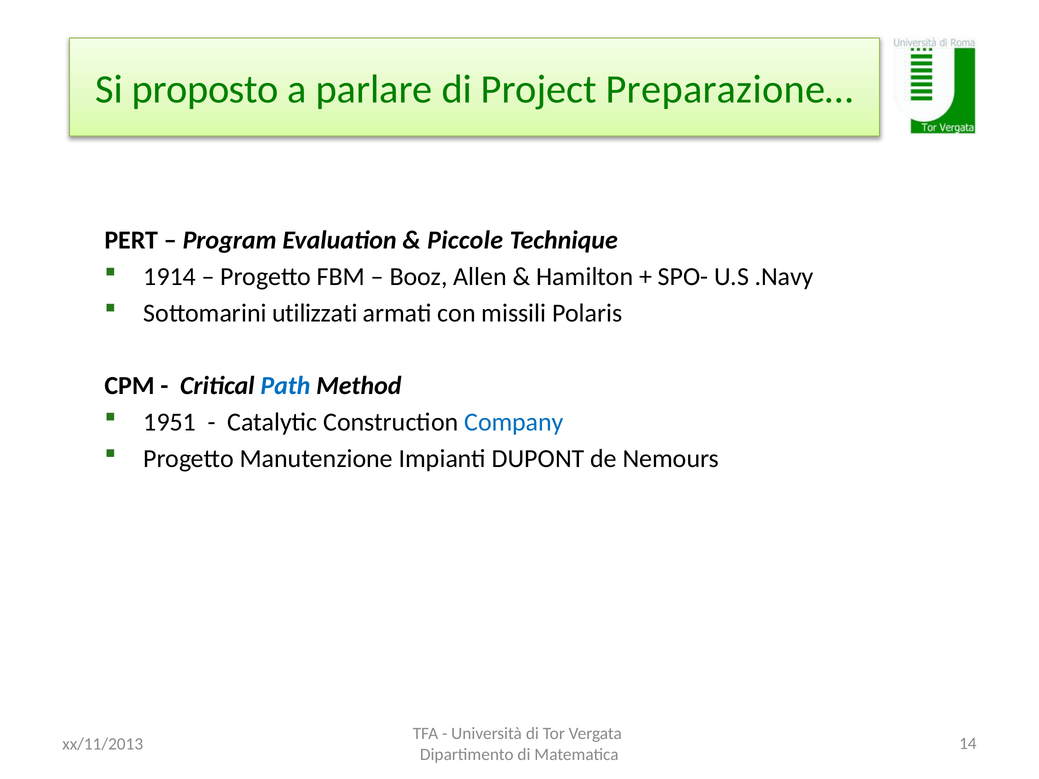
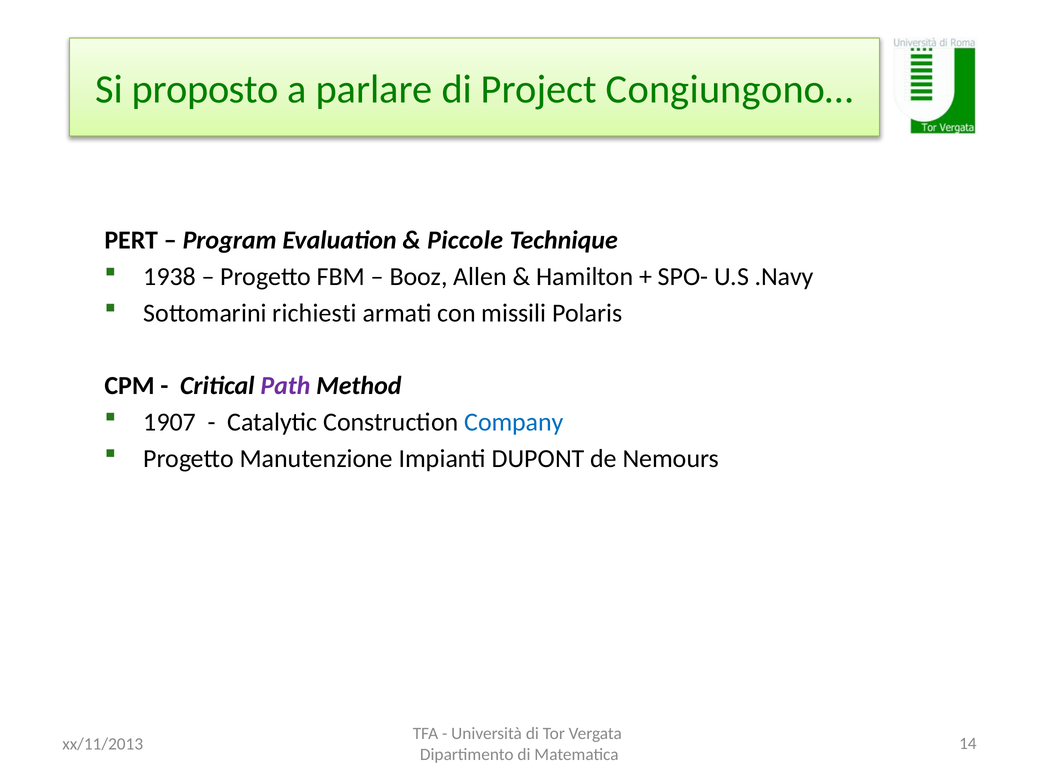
Preparazione…: Preparazione… -> Congiungono…
1914: 1914 -> 1938
utilizzati: utilizzati -> richiesti
Path colour: blue -> purple
1951: 1951 -> 1907
